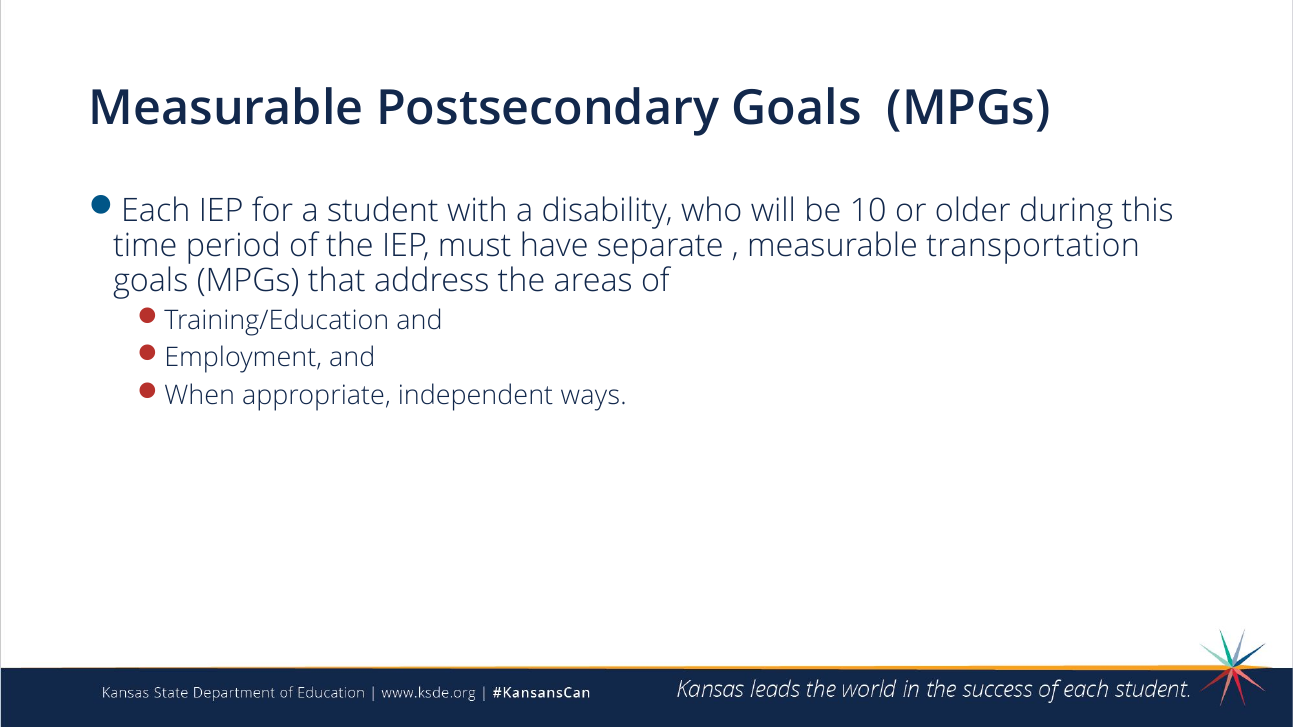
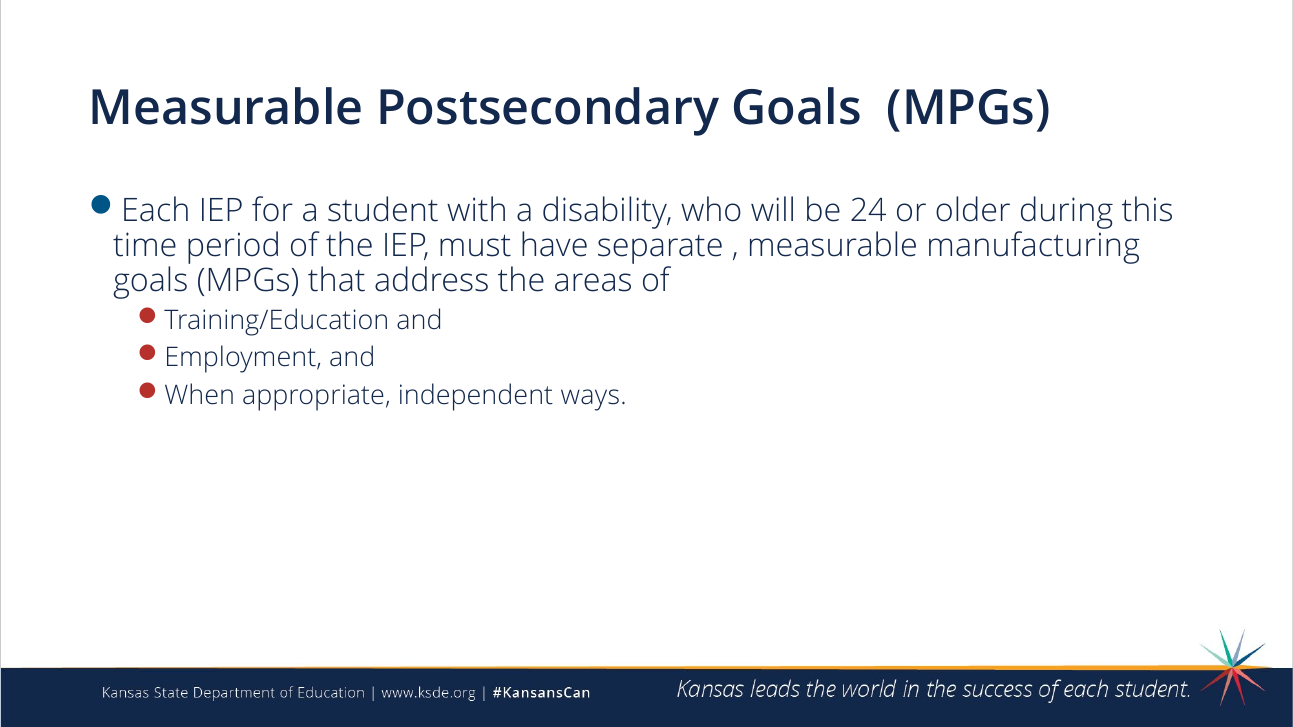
10: 10 -> 24
transportation: transportation -> manufacturing
